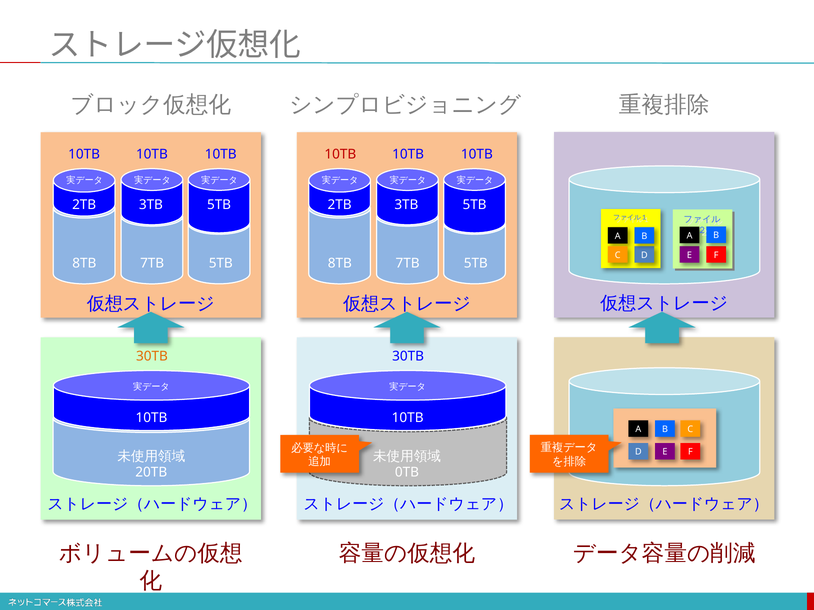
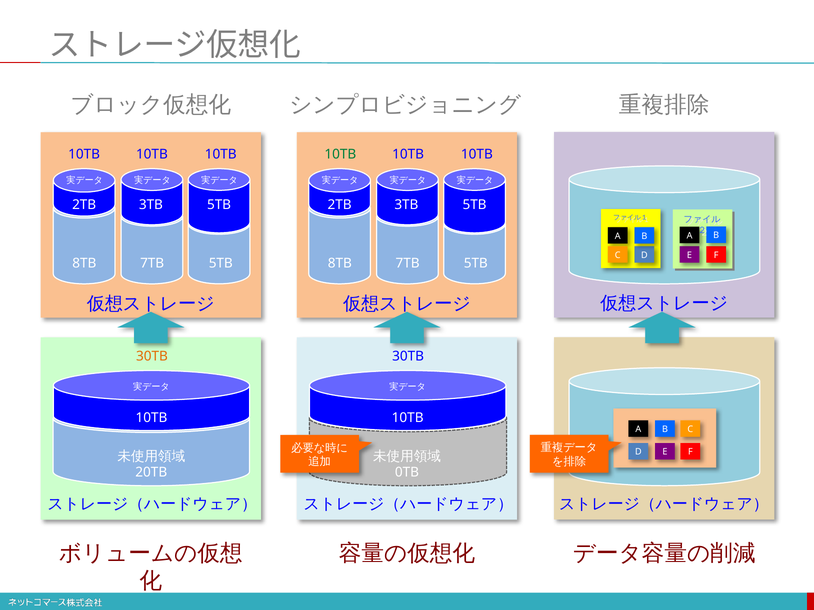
10TB at (340, 154) colour: red -> green
